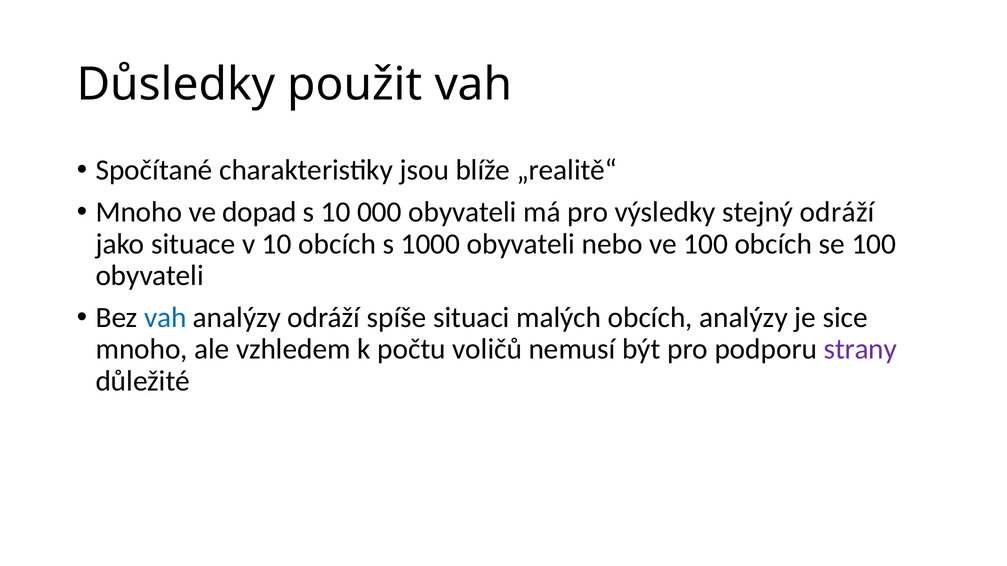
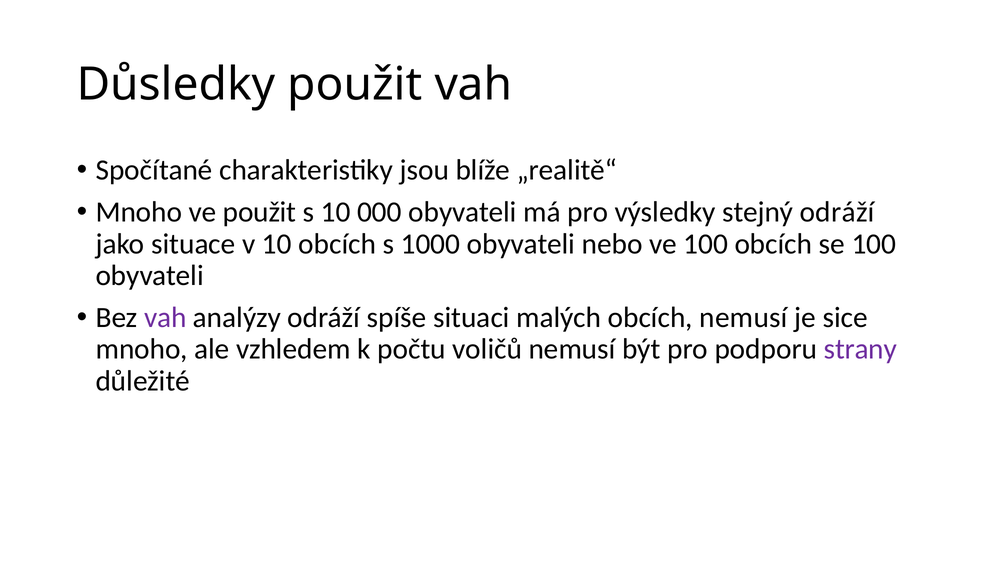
ve dopad: dopad -> použit
vah at (165, 318) colour: blue -> purple
obcích analýzy: analýzy -> nemusí
